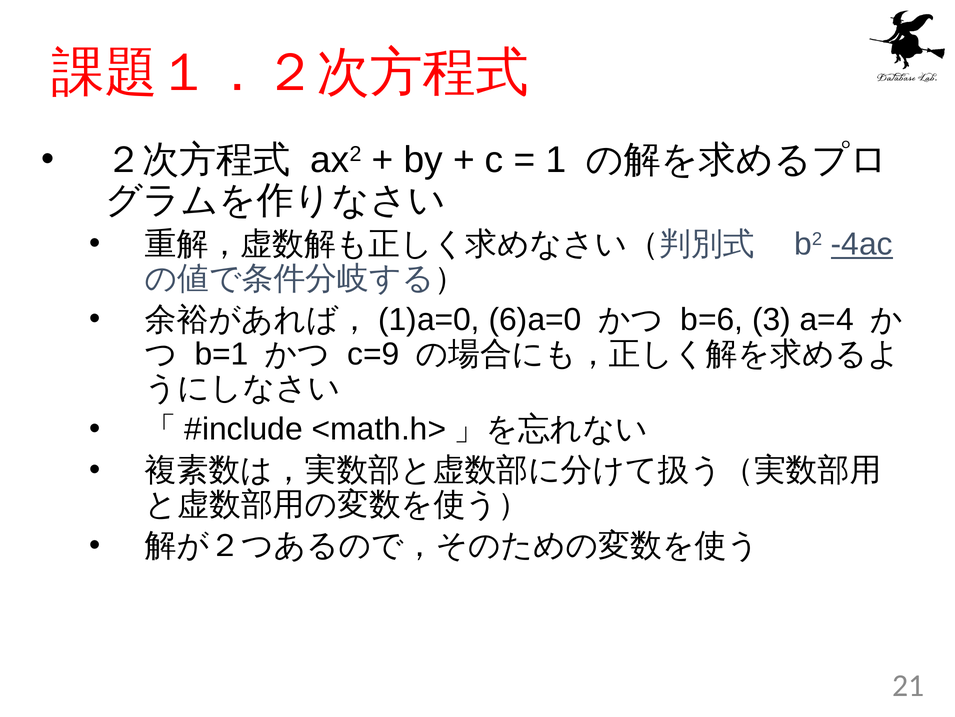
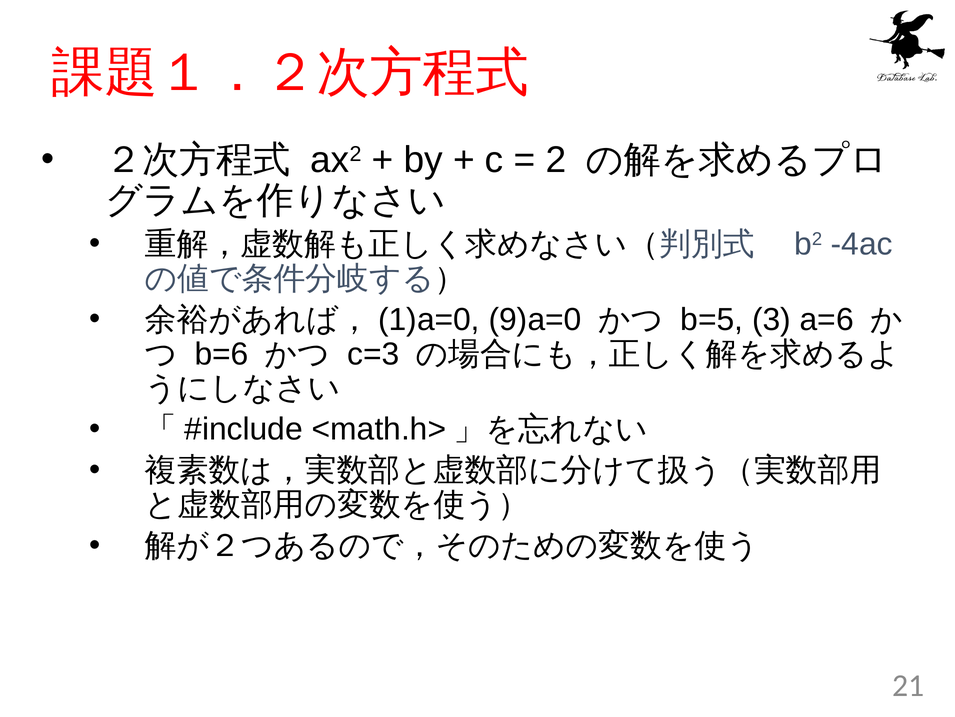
1: 1 -> 2
-4ac underline: present -> none
6)a=0: 6)a=0 -> 9)a=0
b=6: b=6 -> b=5
a=4: a=4 -> a=6
b=1: b=1 -> b=6
c=9: c=9 -> c=3
